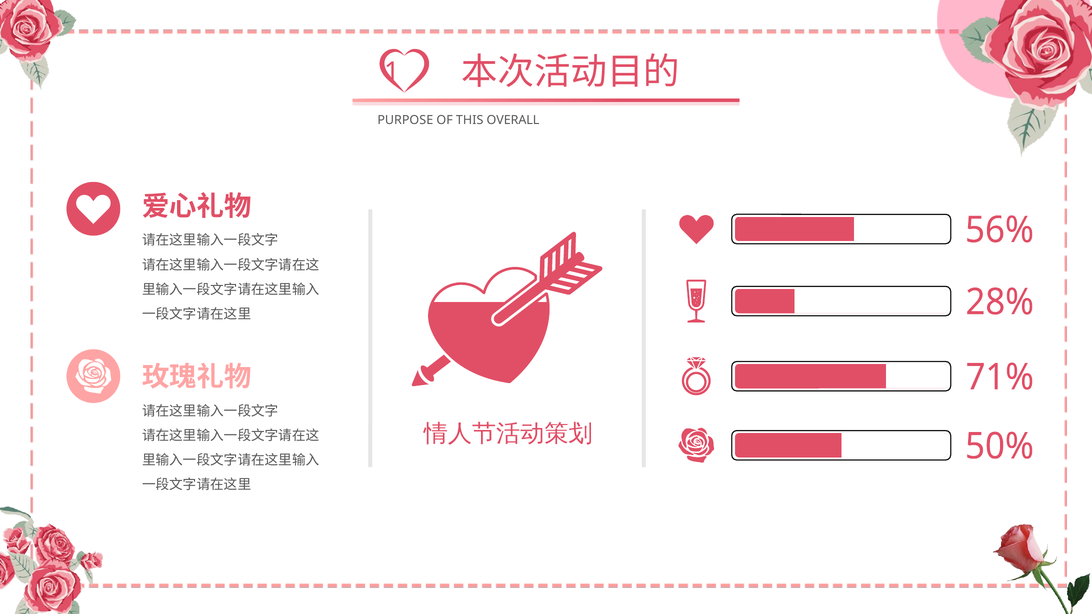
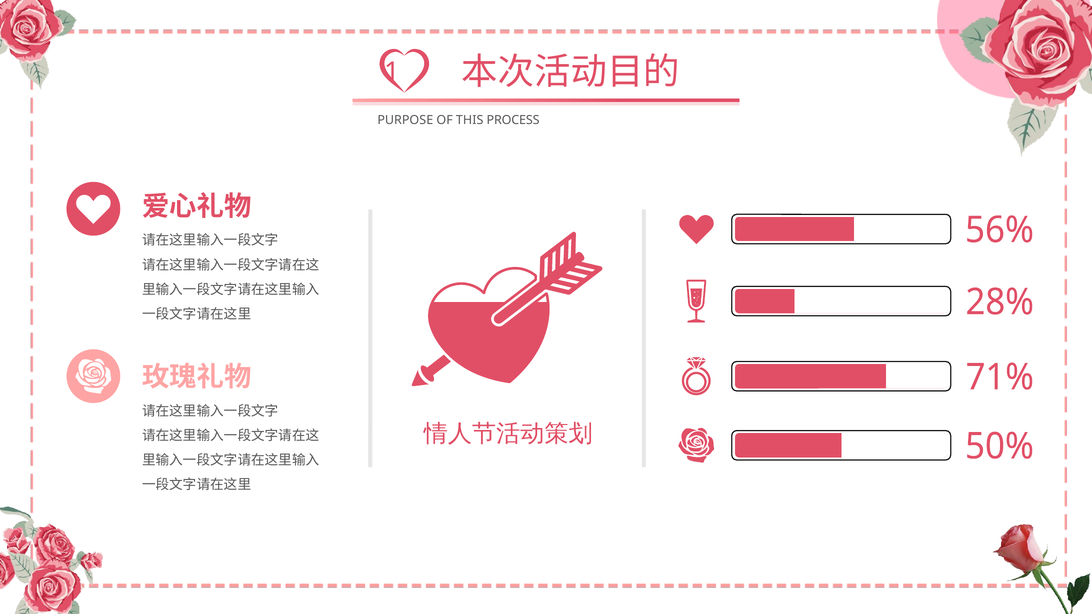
OVERALL: OVERALL -> PROCESS
